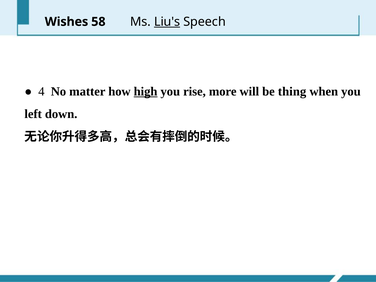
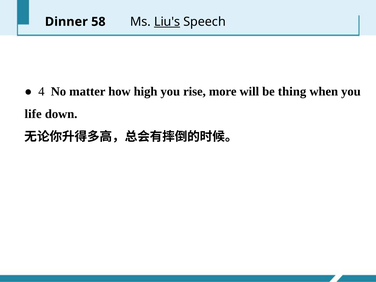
Wishes: Wishes -> Dinner
high underline: present -> none
left: left -> life
